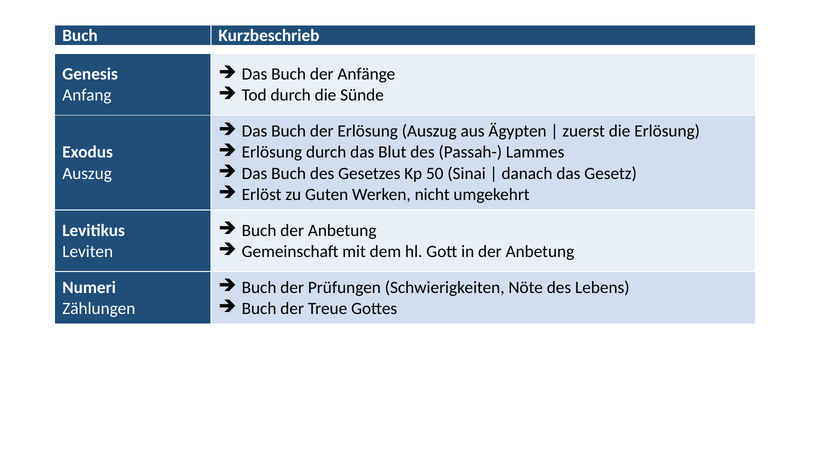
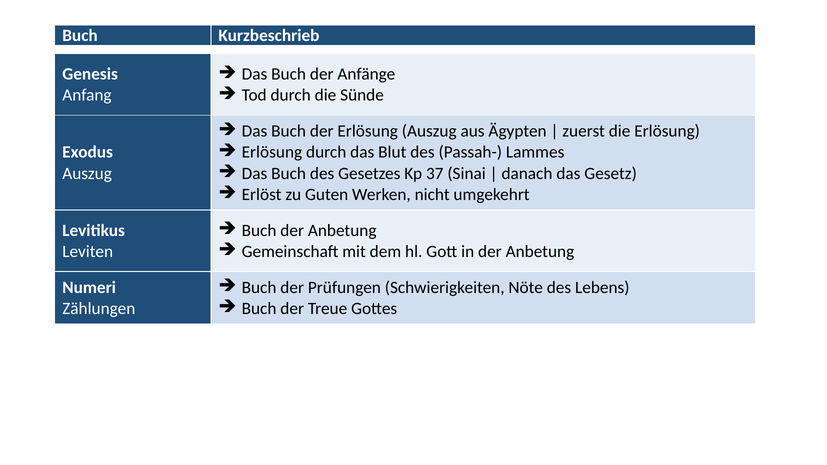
50: 50 -> 37
